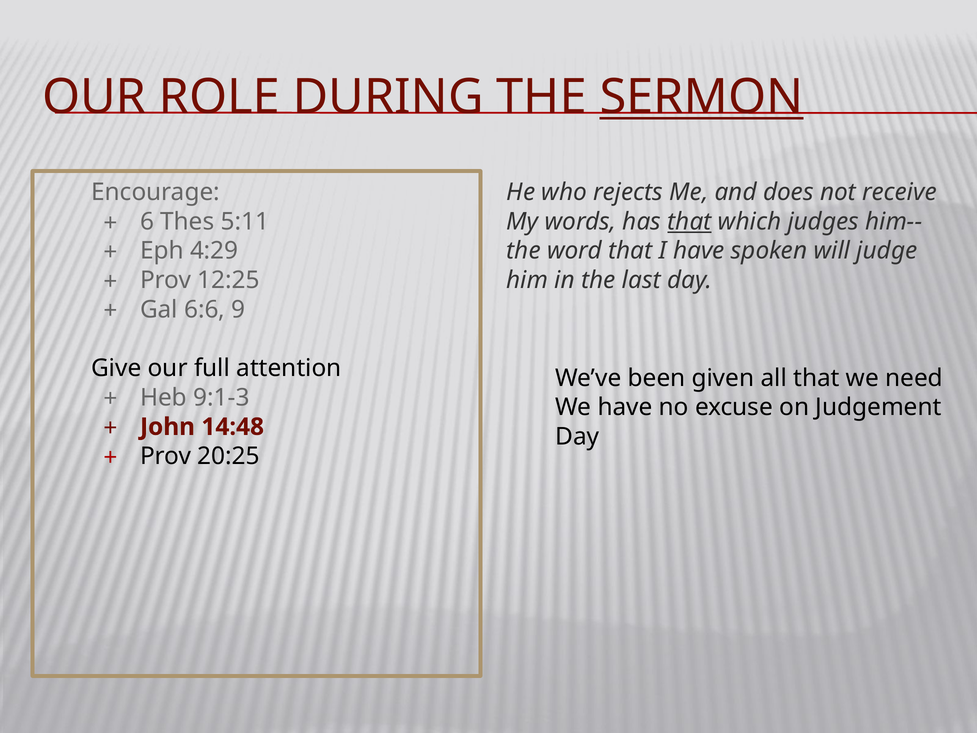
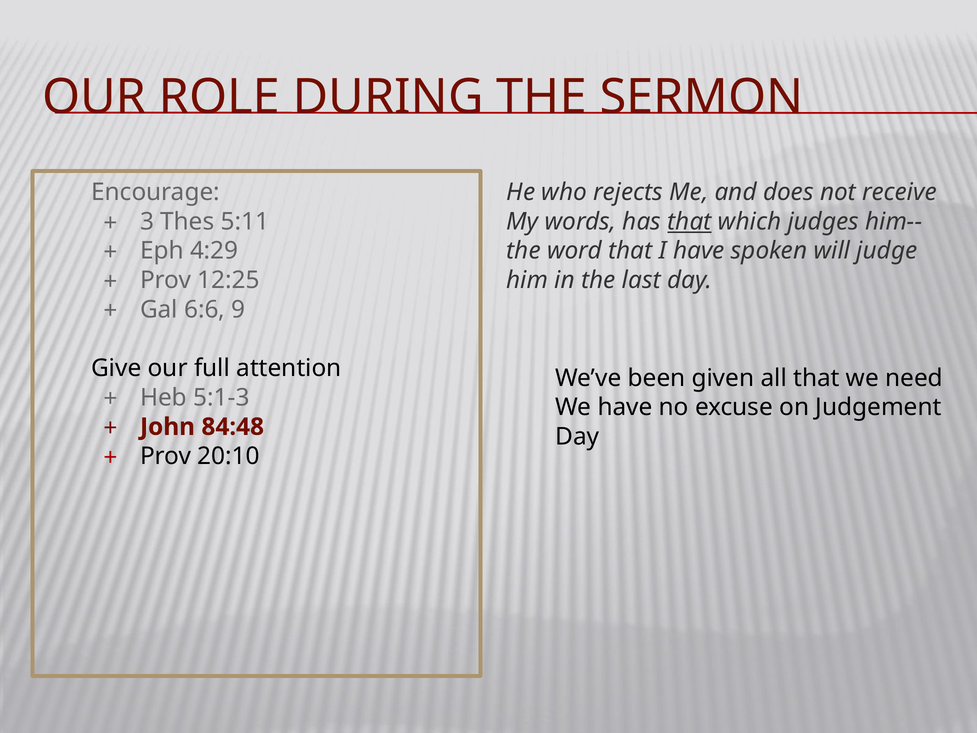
SERMON underline: present -> none
6: 6 -> 3
9:1-3: 9:1-3 -> 5:1-3
14:48: 14:48 -> 84:48
20:25: 20:25 -> 20:10
